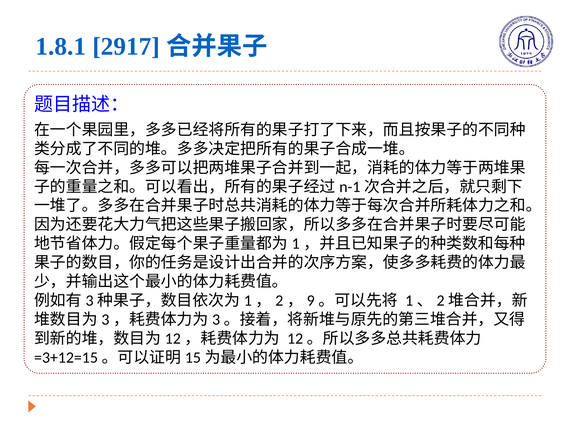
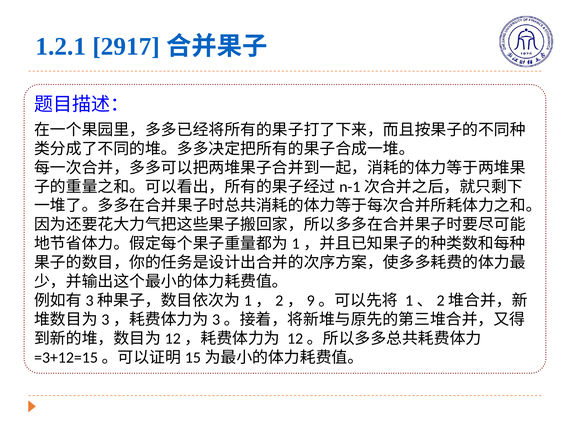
1.8.1: 1.8.1 -> 1.2.1
